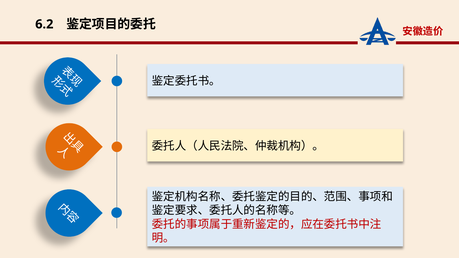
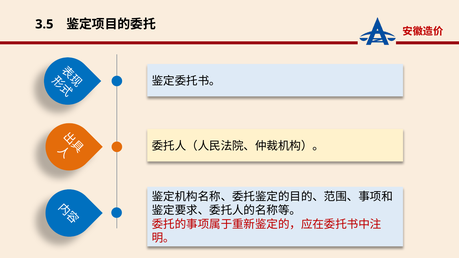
6.2: 6.2 -> 3.5
